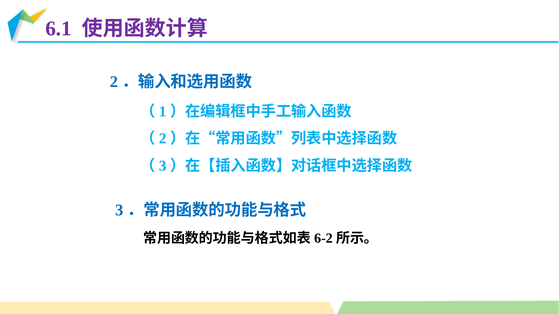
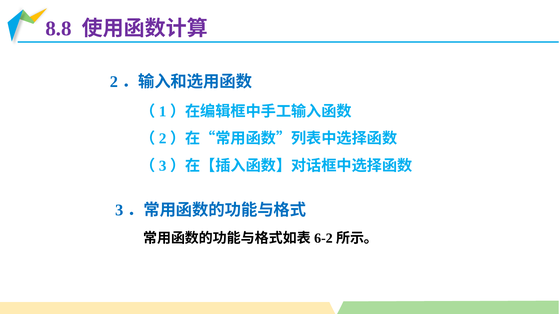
6.1: 6.1 -> 8.8
